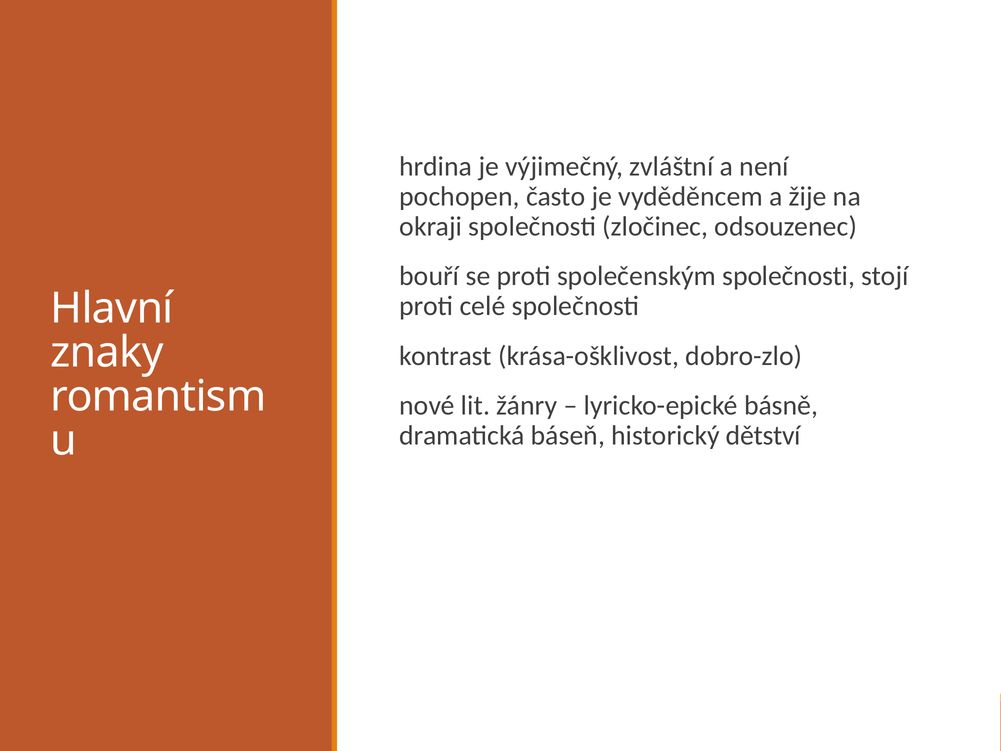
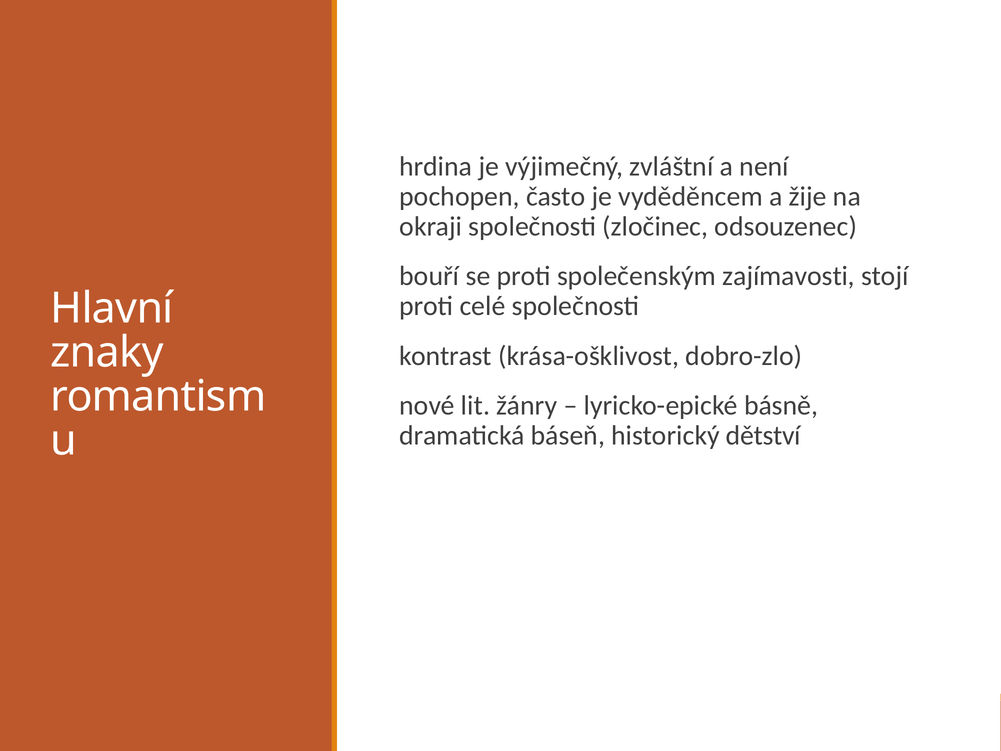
společenským společnosti: společnosti -> zajímavosti
